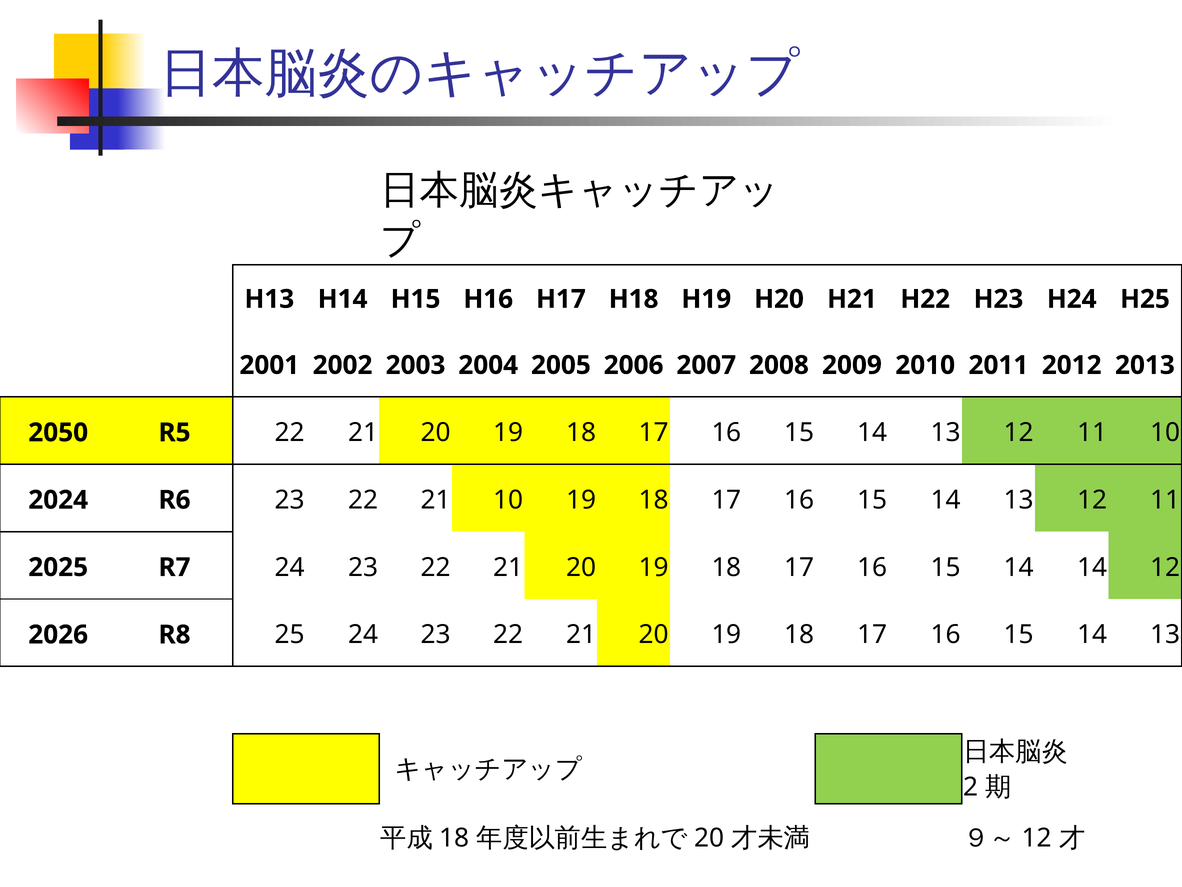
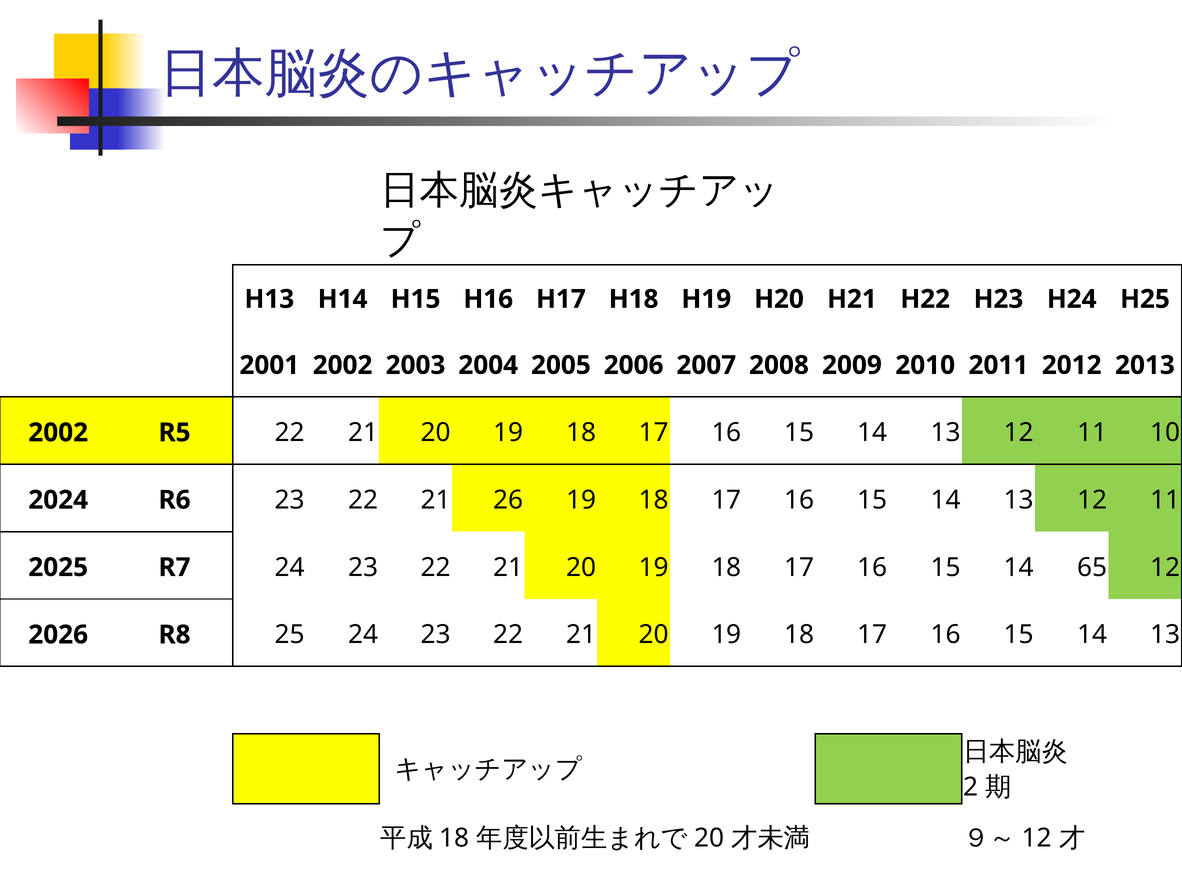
2050 at (58, 432): 2050 -> 2002
21 10: 10 -> 26
14 14: 14 -> 65
